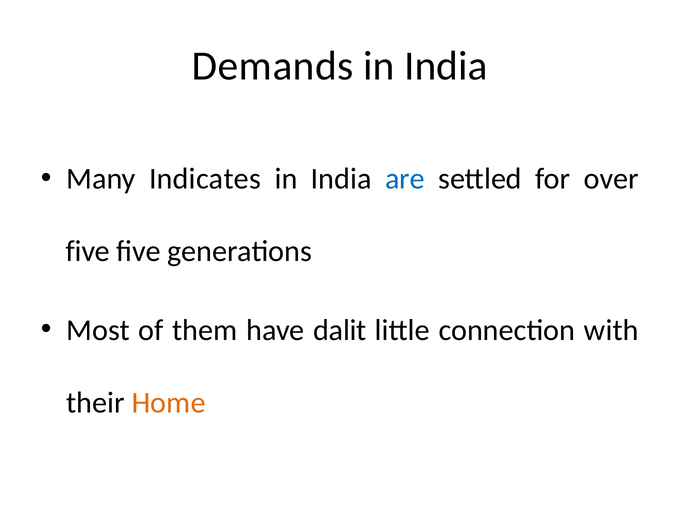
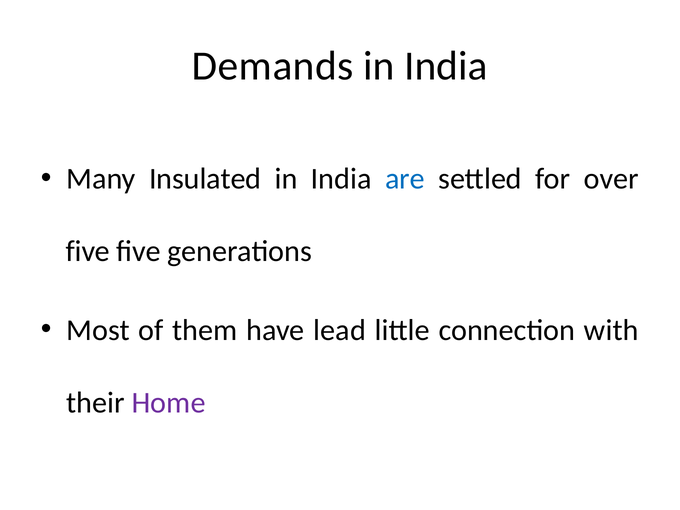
Indicates: Indicates -> Insulated
dalit: dalit -> lead
Home colour: orange -> purple
